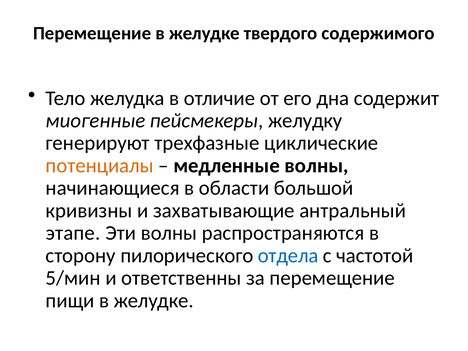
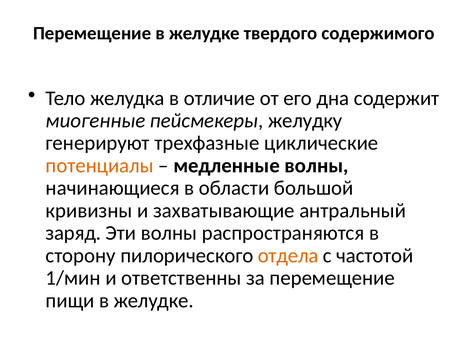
этапе: этапе -> заряд
отдела colour: blue -> orange
5/мин: 5/мин -> 1/мин
